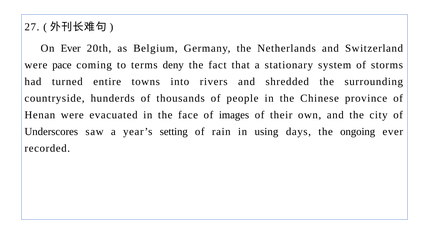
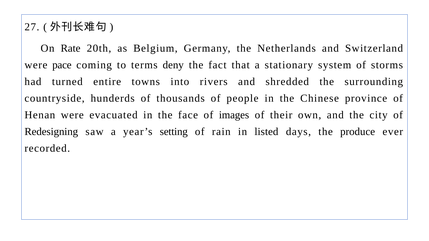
On Ever: Ever -> Rate
Underscores: Underscores -> Redesigning
using: using -> listed
ongoing: ongoing -> produce
